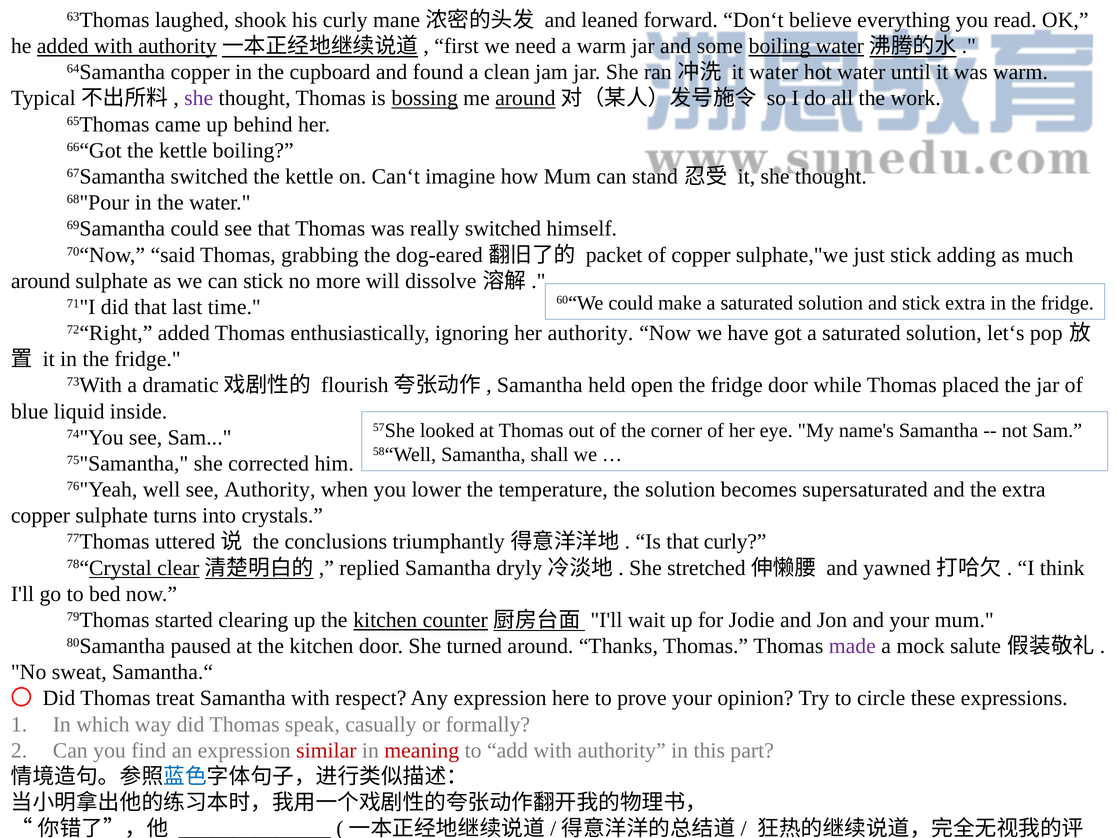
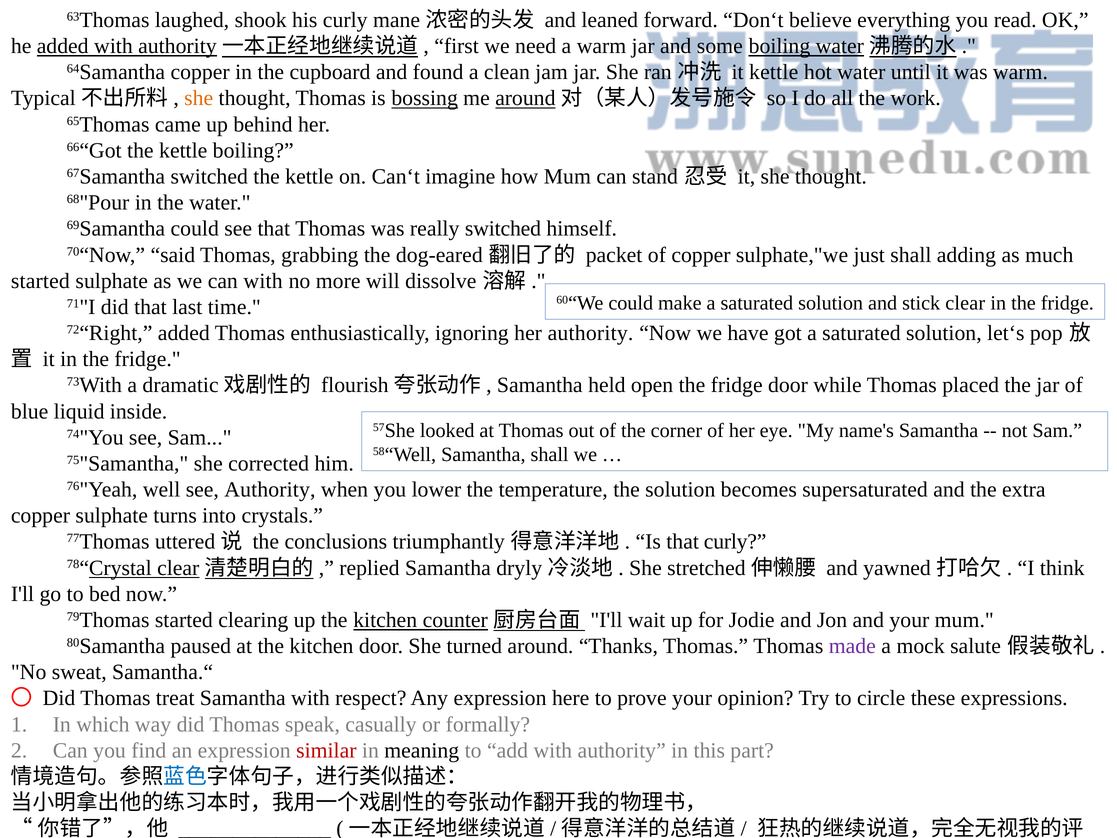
it water: water -> kettle
she at (199, 98) colour: purple -> orange
just stick: stick -> shall
around at (41, 281): around -> started
can stick: stick -> with
stick extra: extra -> clear
meaning colour: red -> black
